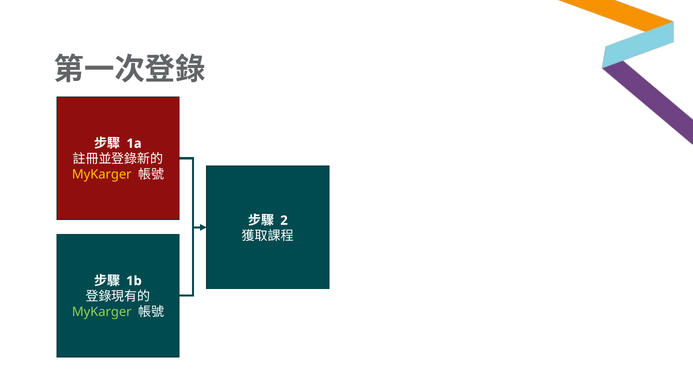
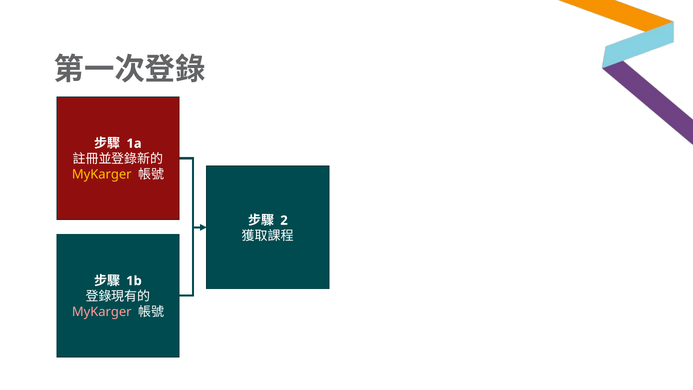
MyKarger at (102, 312) colour: light green -> pink
